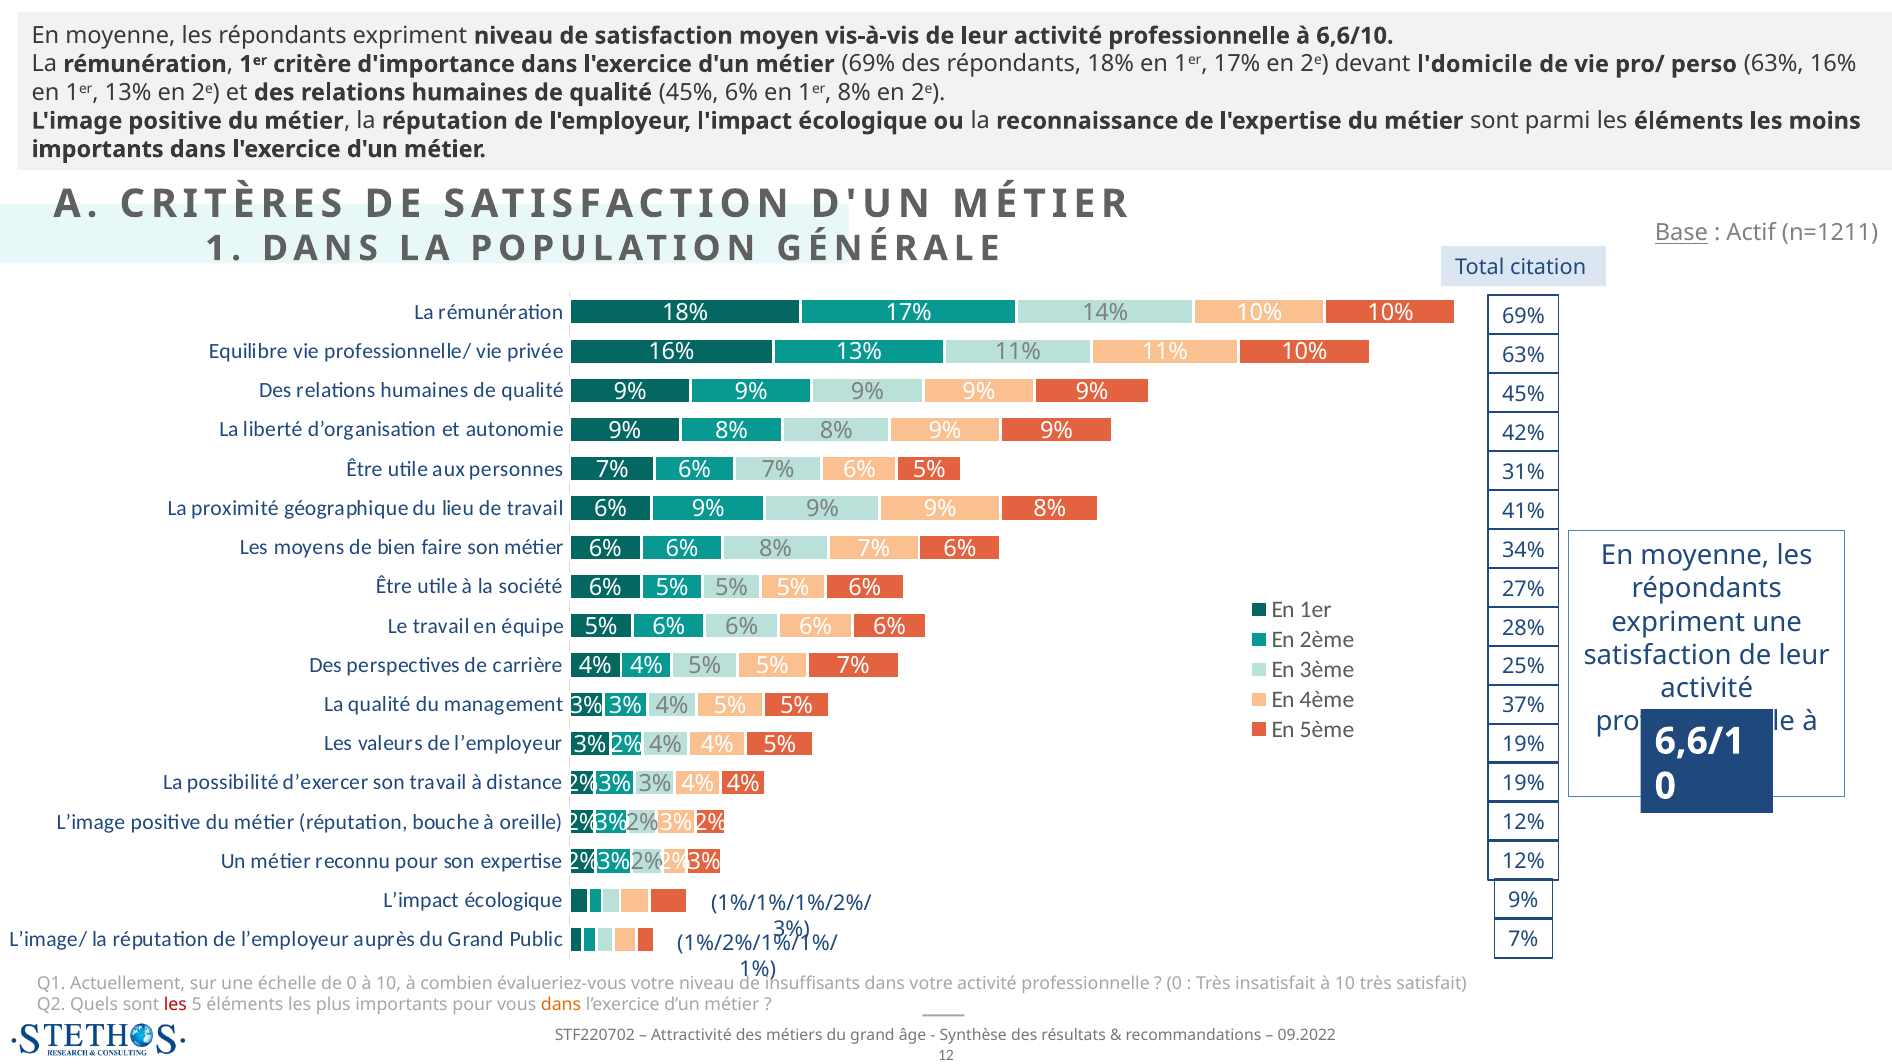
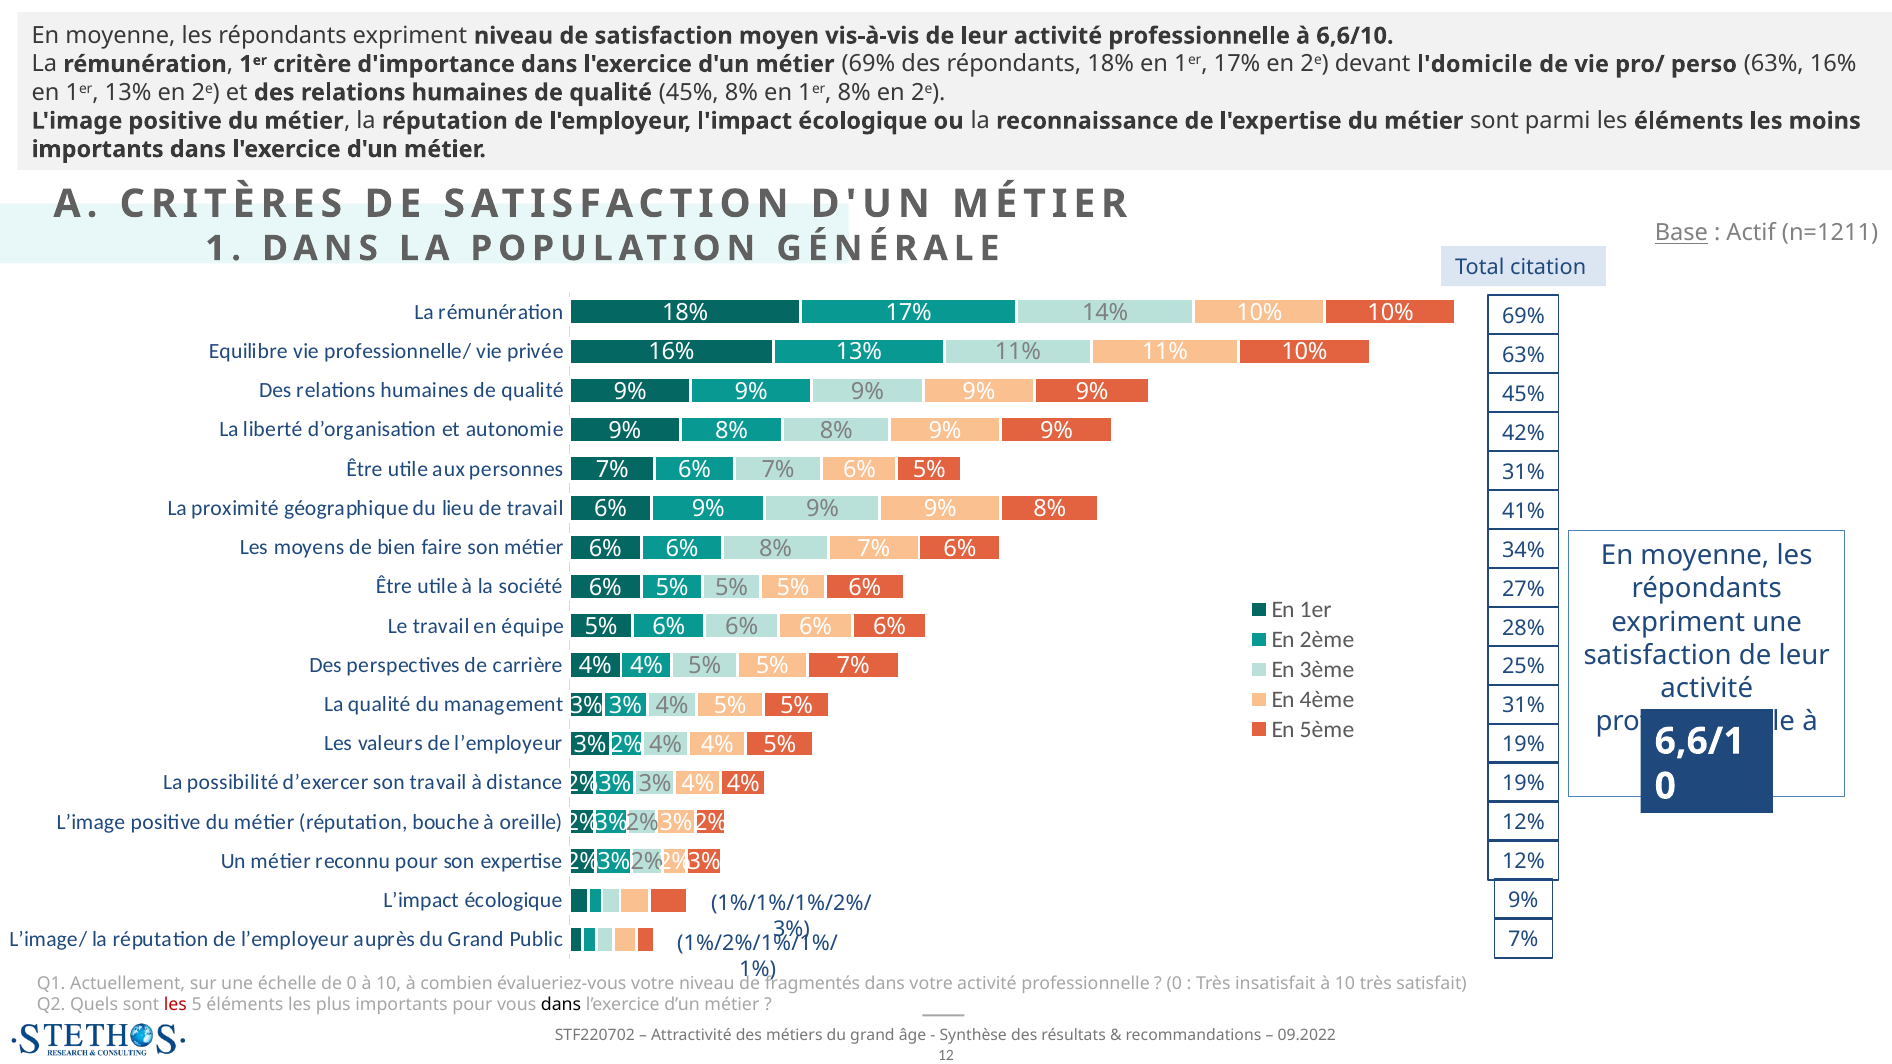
45% 6%: 6% -> 8%
37% at (1523, 706): 37% -> 31%
insuffisants: insuffisants -> fragmentés
dans at (561, 1005) colour: orange -> black
